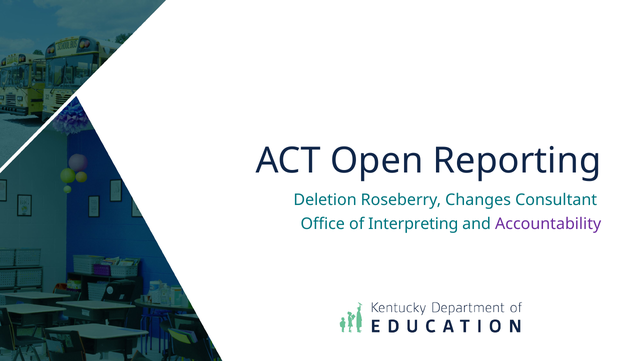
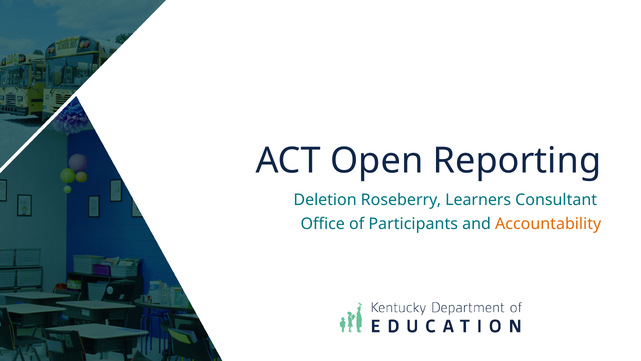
Changes: Changes -> Learners
Interpreting: Interpreting -> Participants
Accountability colour: purple -> orange
